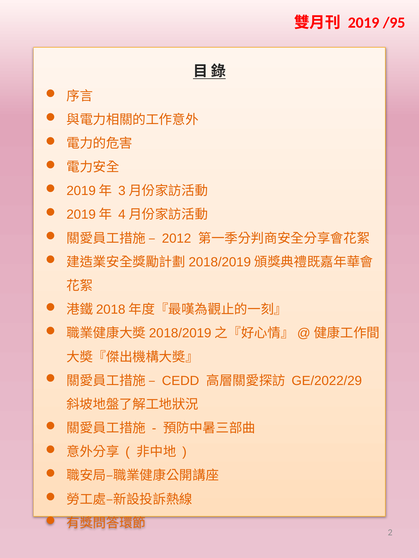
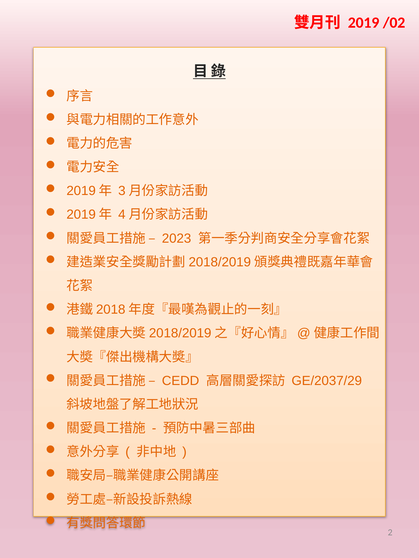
/95: /95 -> /02
2012: 2012 -> 2023
GE/2022/29: GE/2022/29 -> GE/2037/29
